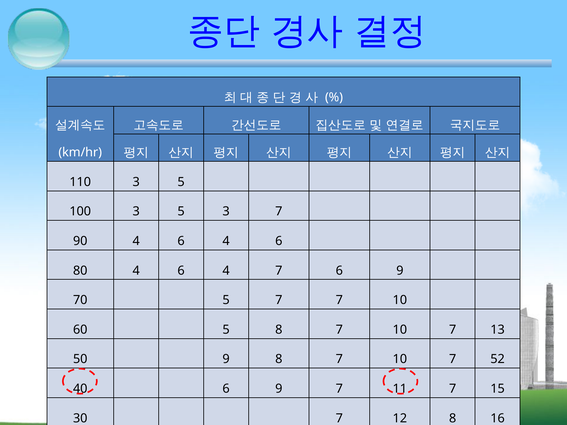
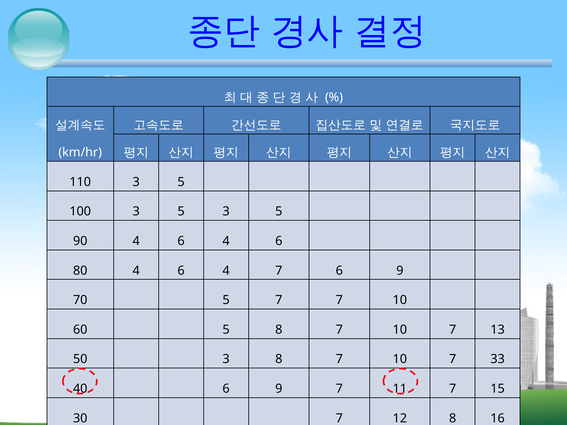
5 3 7: 7 -> 5
50 9: 9 -> 3
52: 52 -> 33
